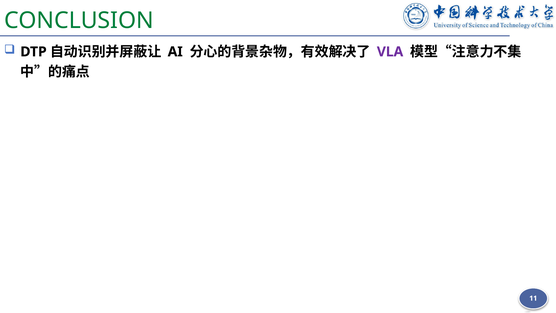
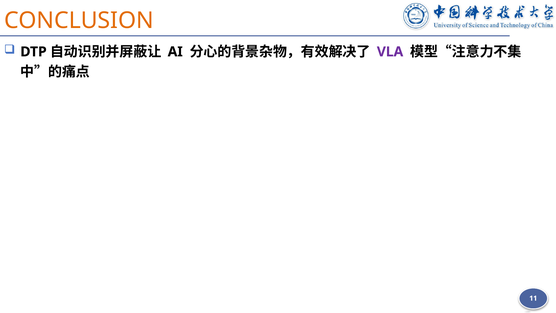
CONCLUSION colour: green -> orange
